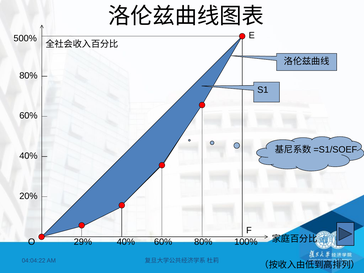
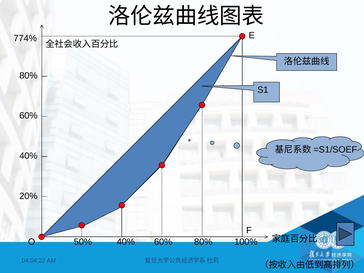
500%: 500% -> 774%
29%: 29% -> 50%
